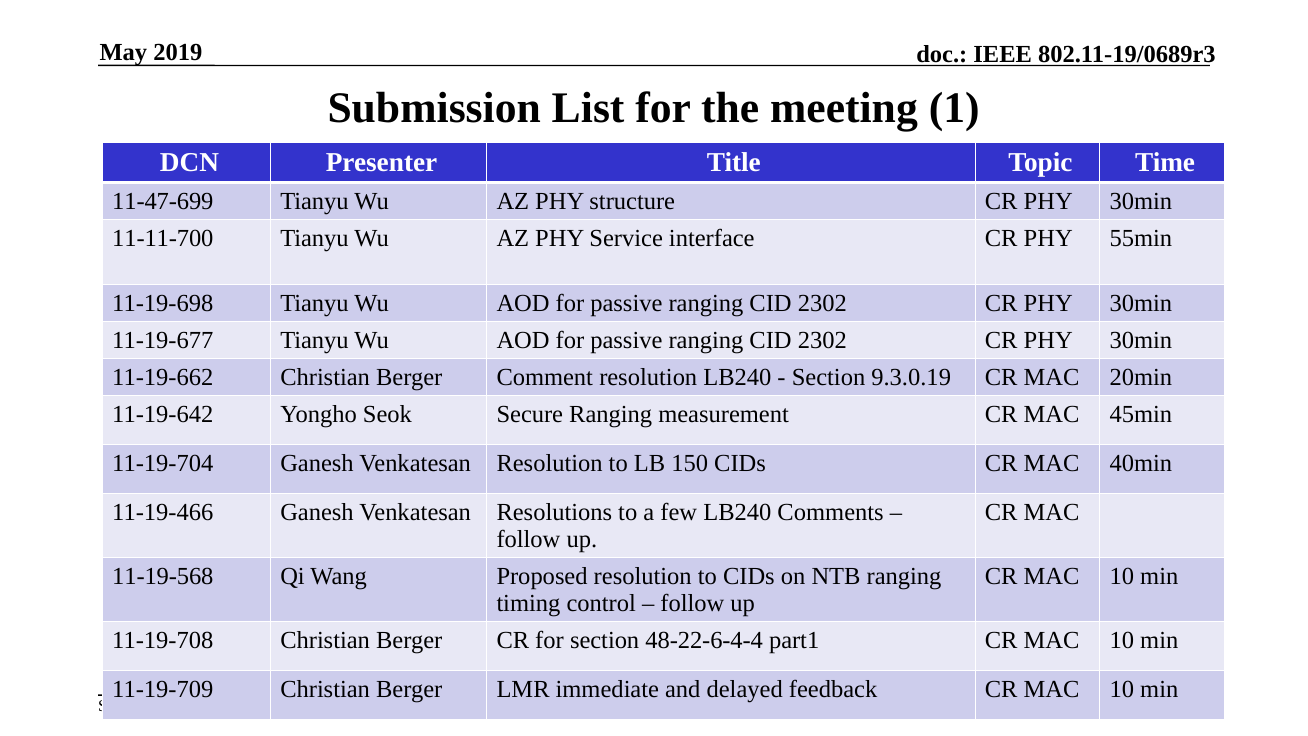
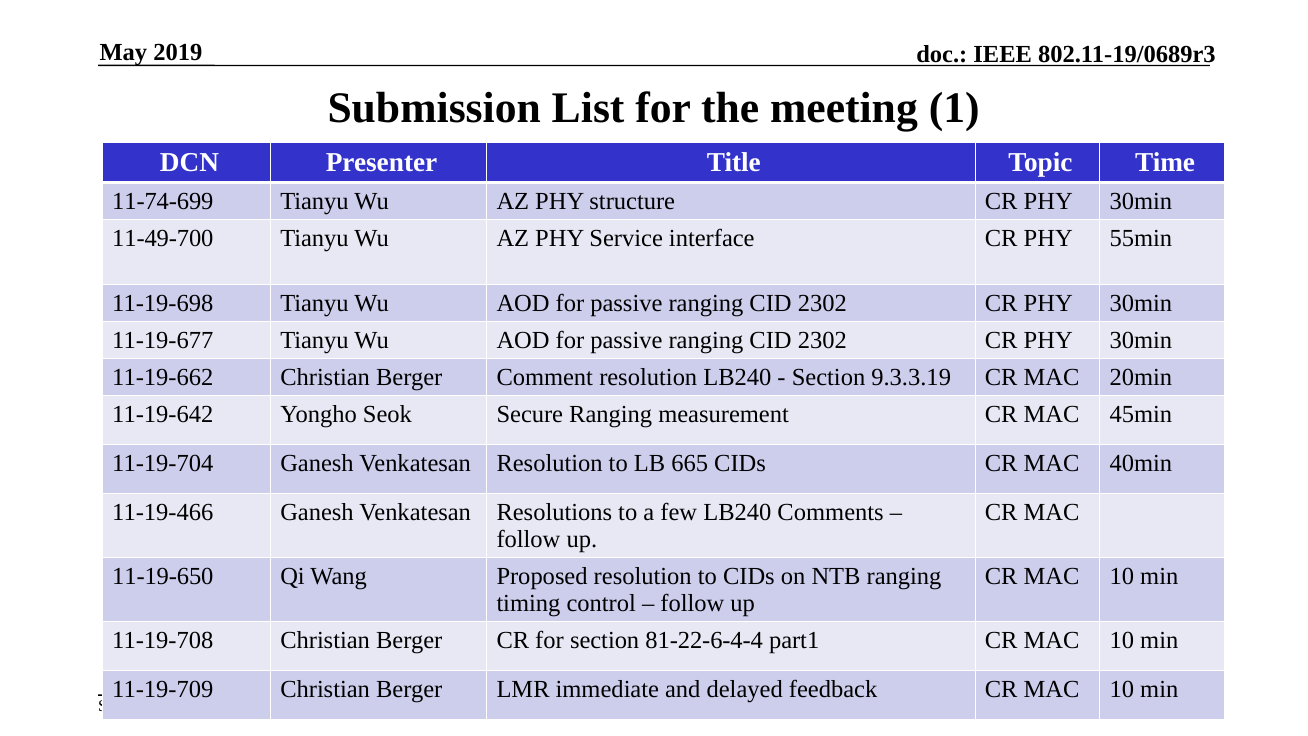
11-47-699: 11-47-699 -> 11-74-699
11-11-700: 11-11-700 -> 11-49-700
9.3.0.19: 9.3.0.19 -> 9.3.3.19
150: 150 -> 665
11-19-568: 11-19-568 -> 11-19-650
48-22-6-4-4: 48-22-6-4-4 -> 81-22-6-4-4
